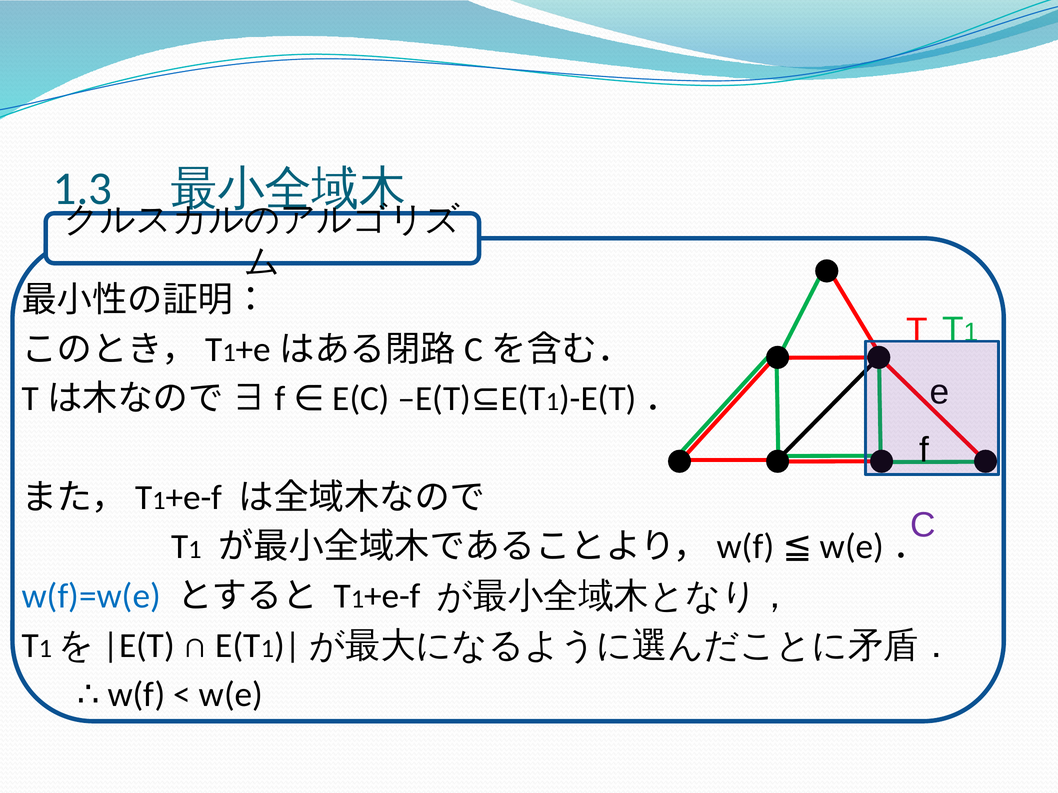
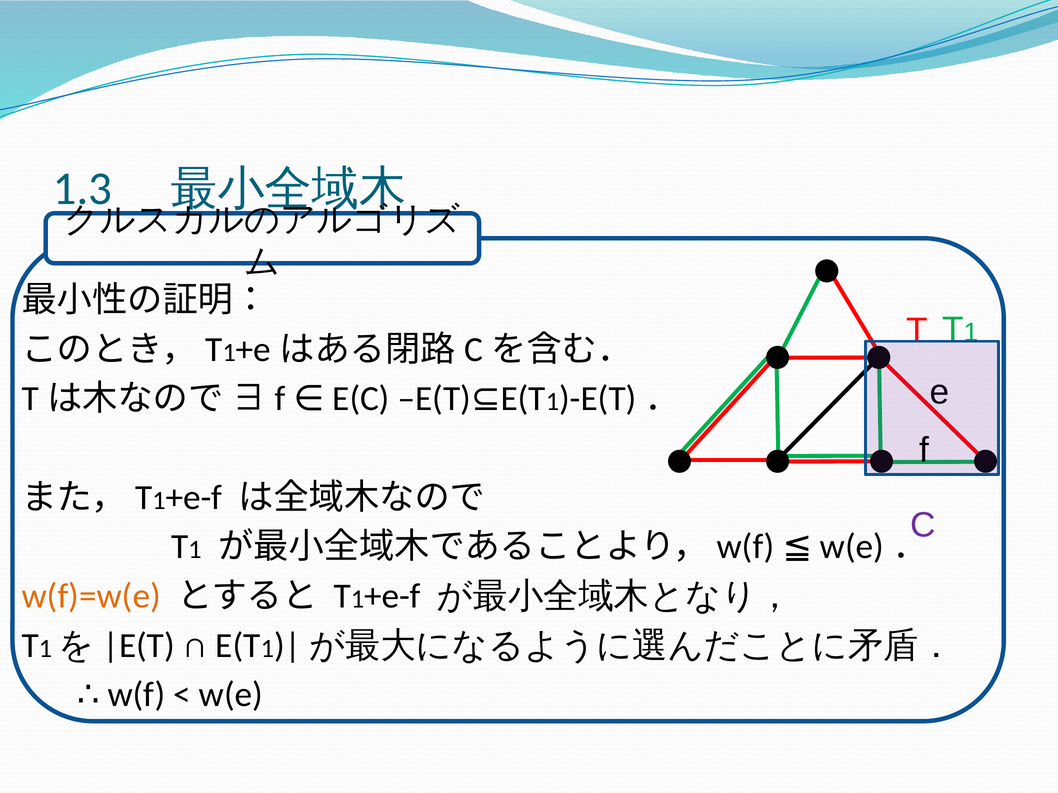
w(f)=w(e colour: blue -> orange
